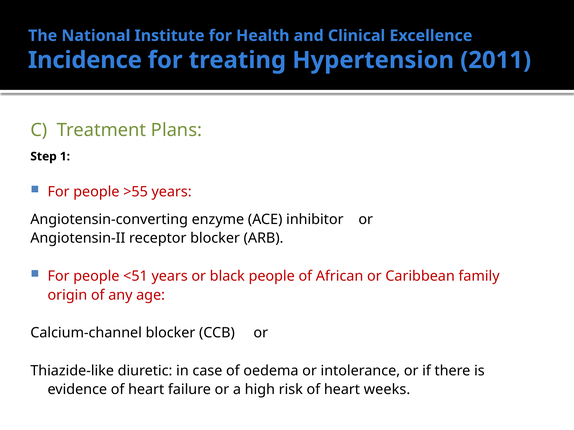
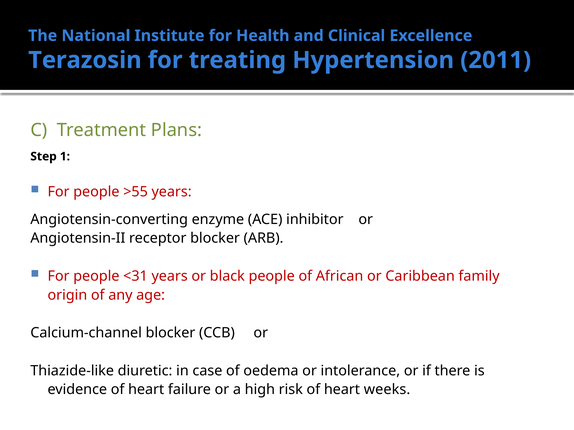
Incidence: Incidence -> Terazosin
<51: <51 -> <31
